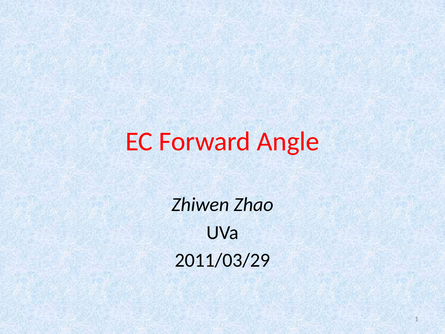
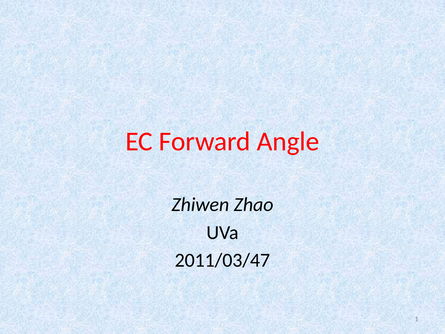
2011/03/29: 2011/03/29 -> 2011/03/47
